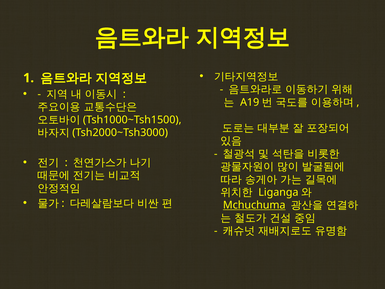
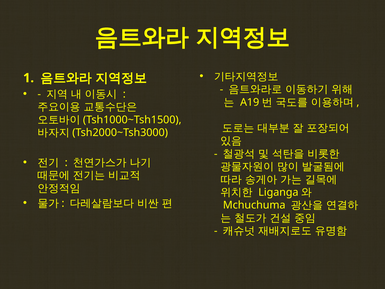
Mchuchuma underline: present -> none
